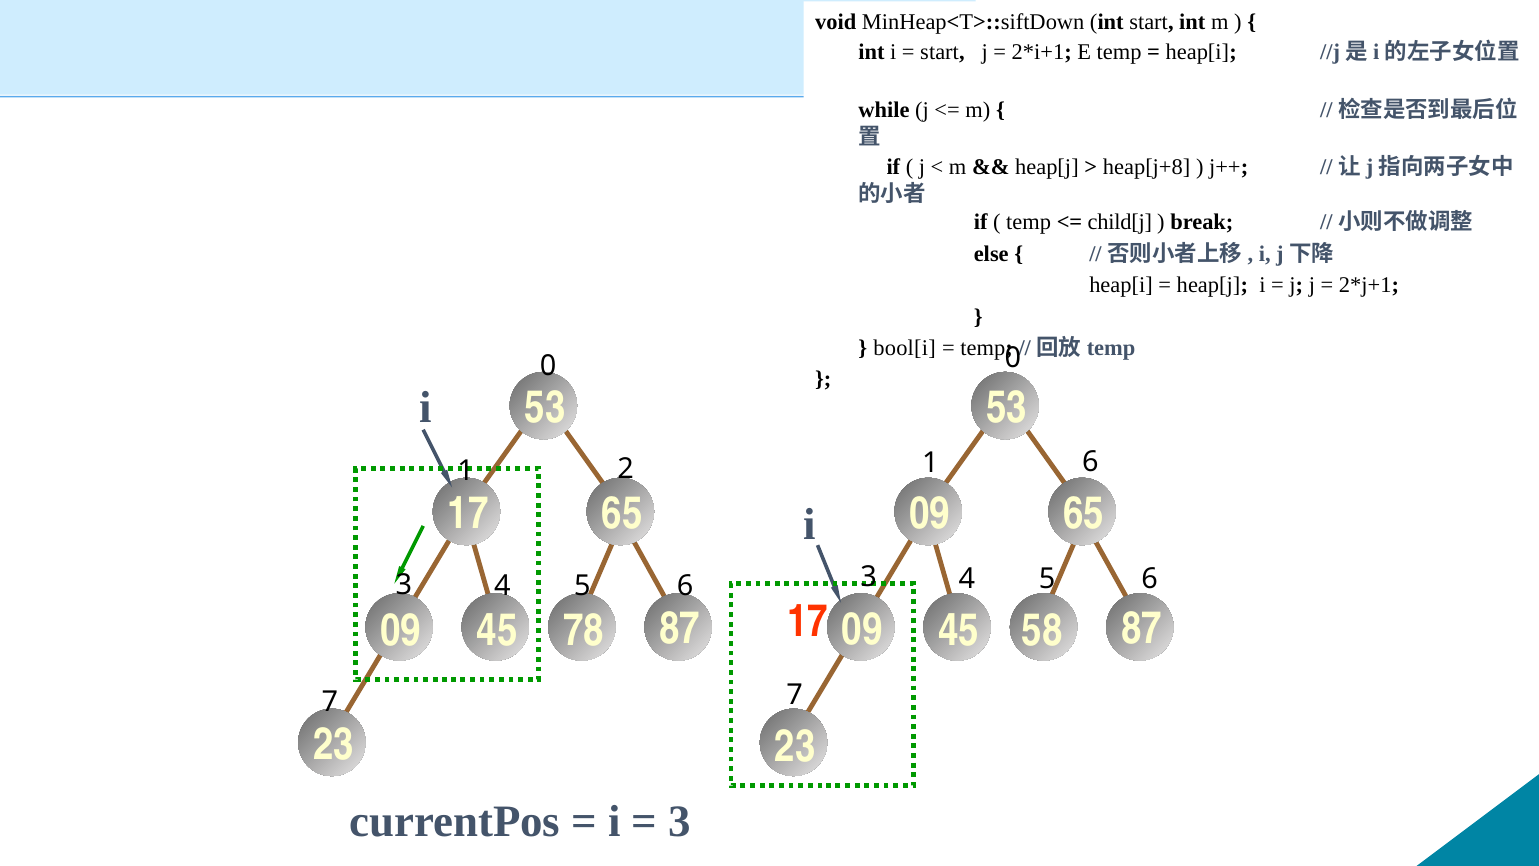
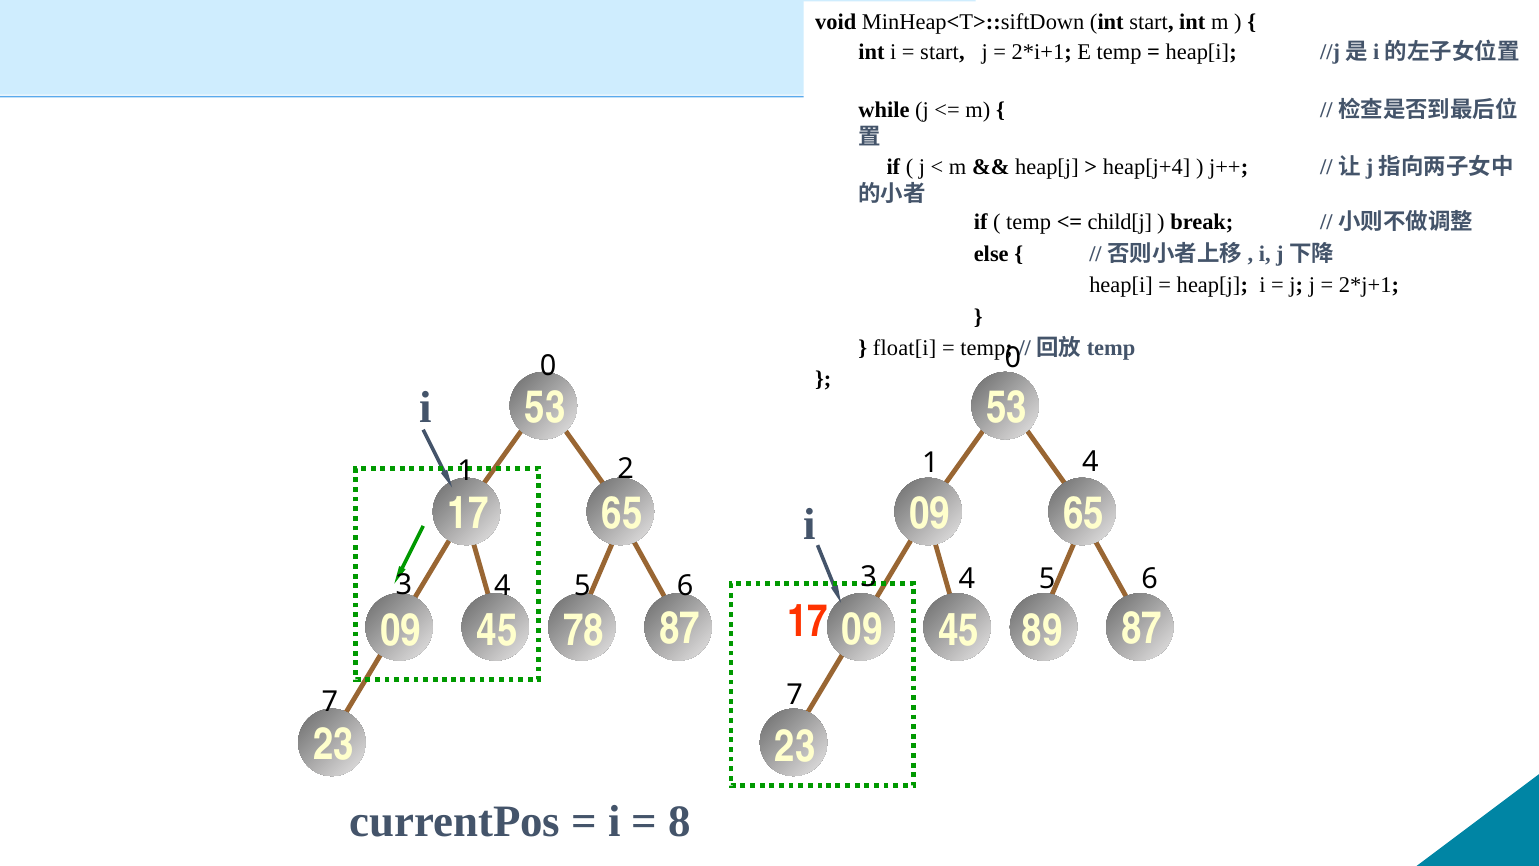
heap[j+8: heap[j+8 -> heap[j+4
bool[i: bool[i -> float[i
1 6: 6 -> 4
58: 58 -> 89
3 at (680, 821): 3 -> 8
